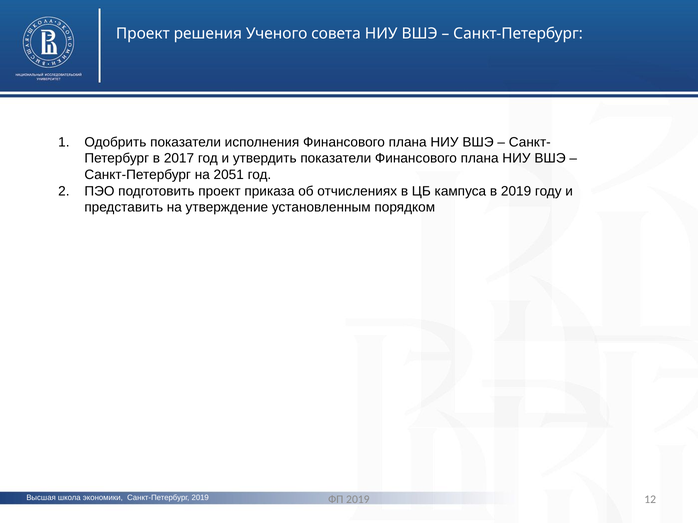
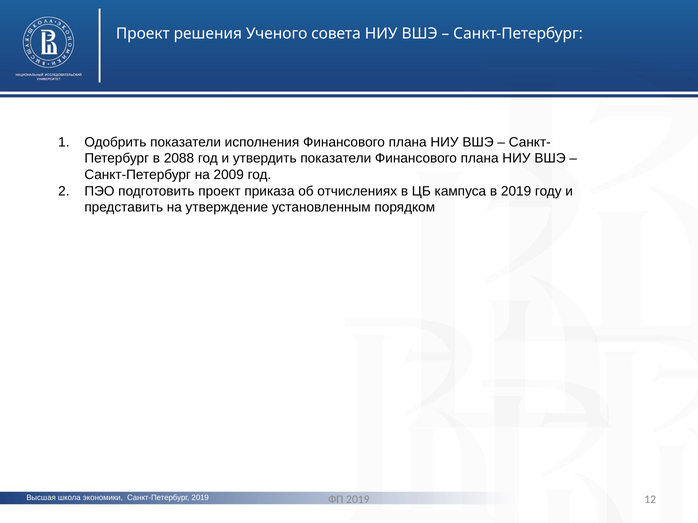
2017: 2017 -> 2088
2051: 2051 -> 2009
